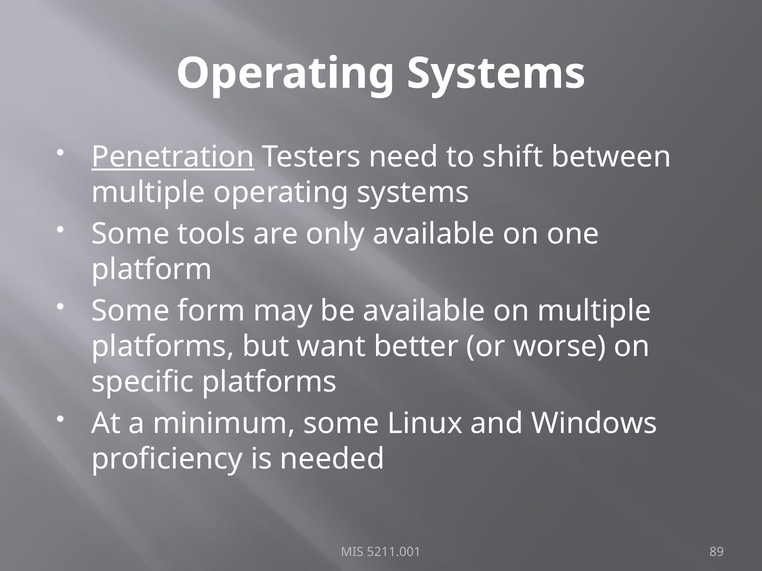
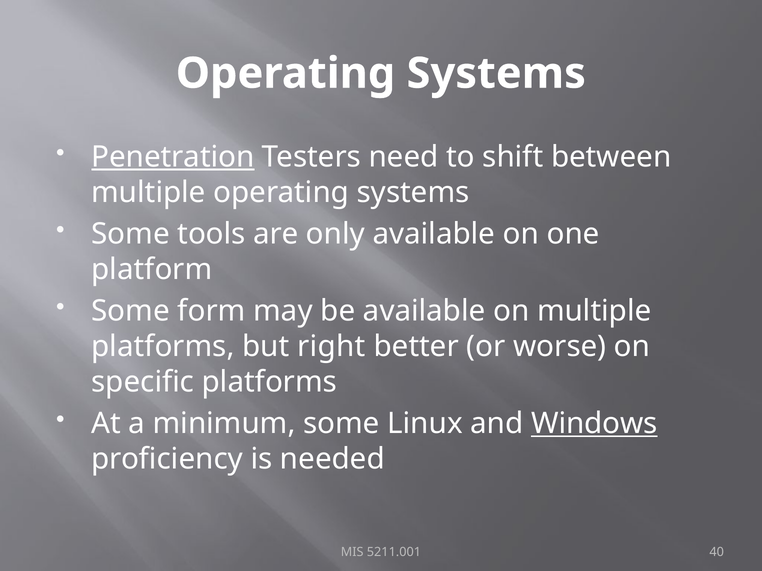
want: want -> right
Windows underline: none -> present
89: 89 -> 40
